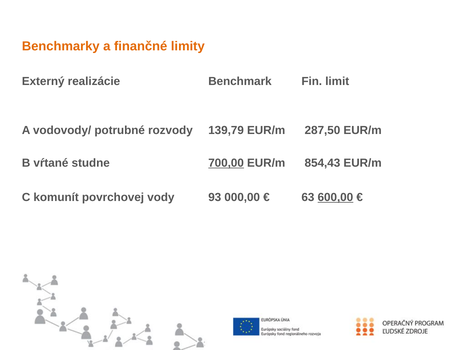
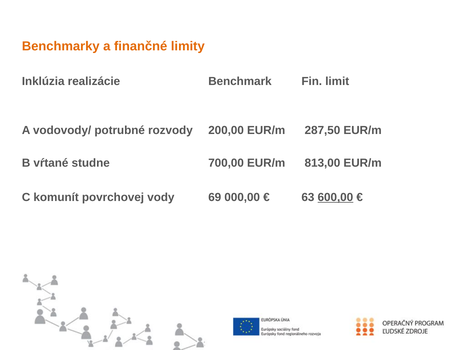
Externý: Externý -> Inklúzia
139,79: 139,79 -> 200,00
700,00 underline: present -> none
854,43: 854,43 -> 813,00
93: 93 -> 69
